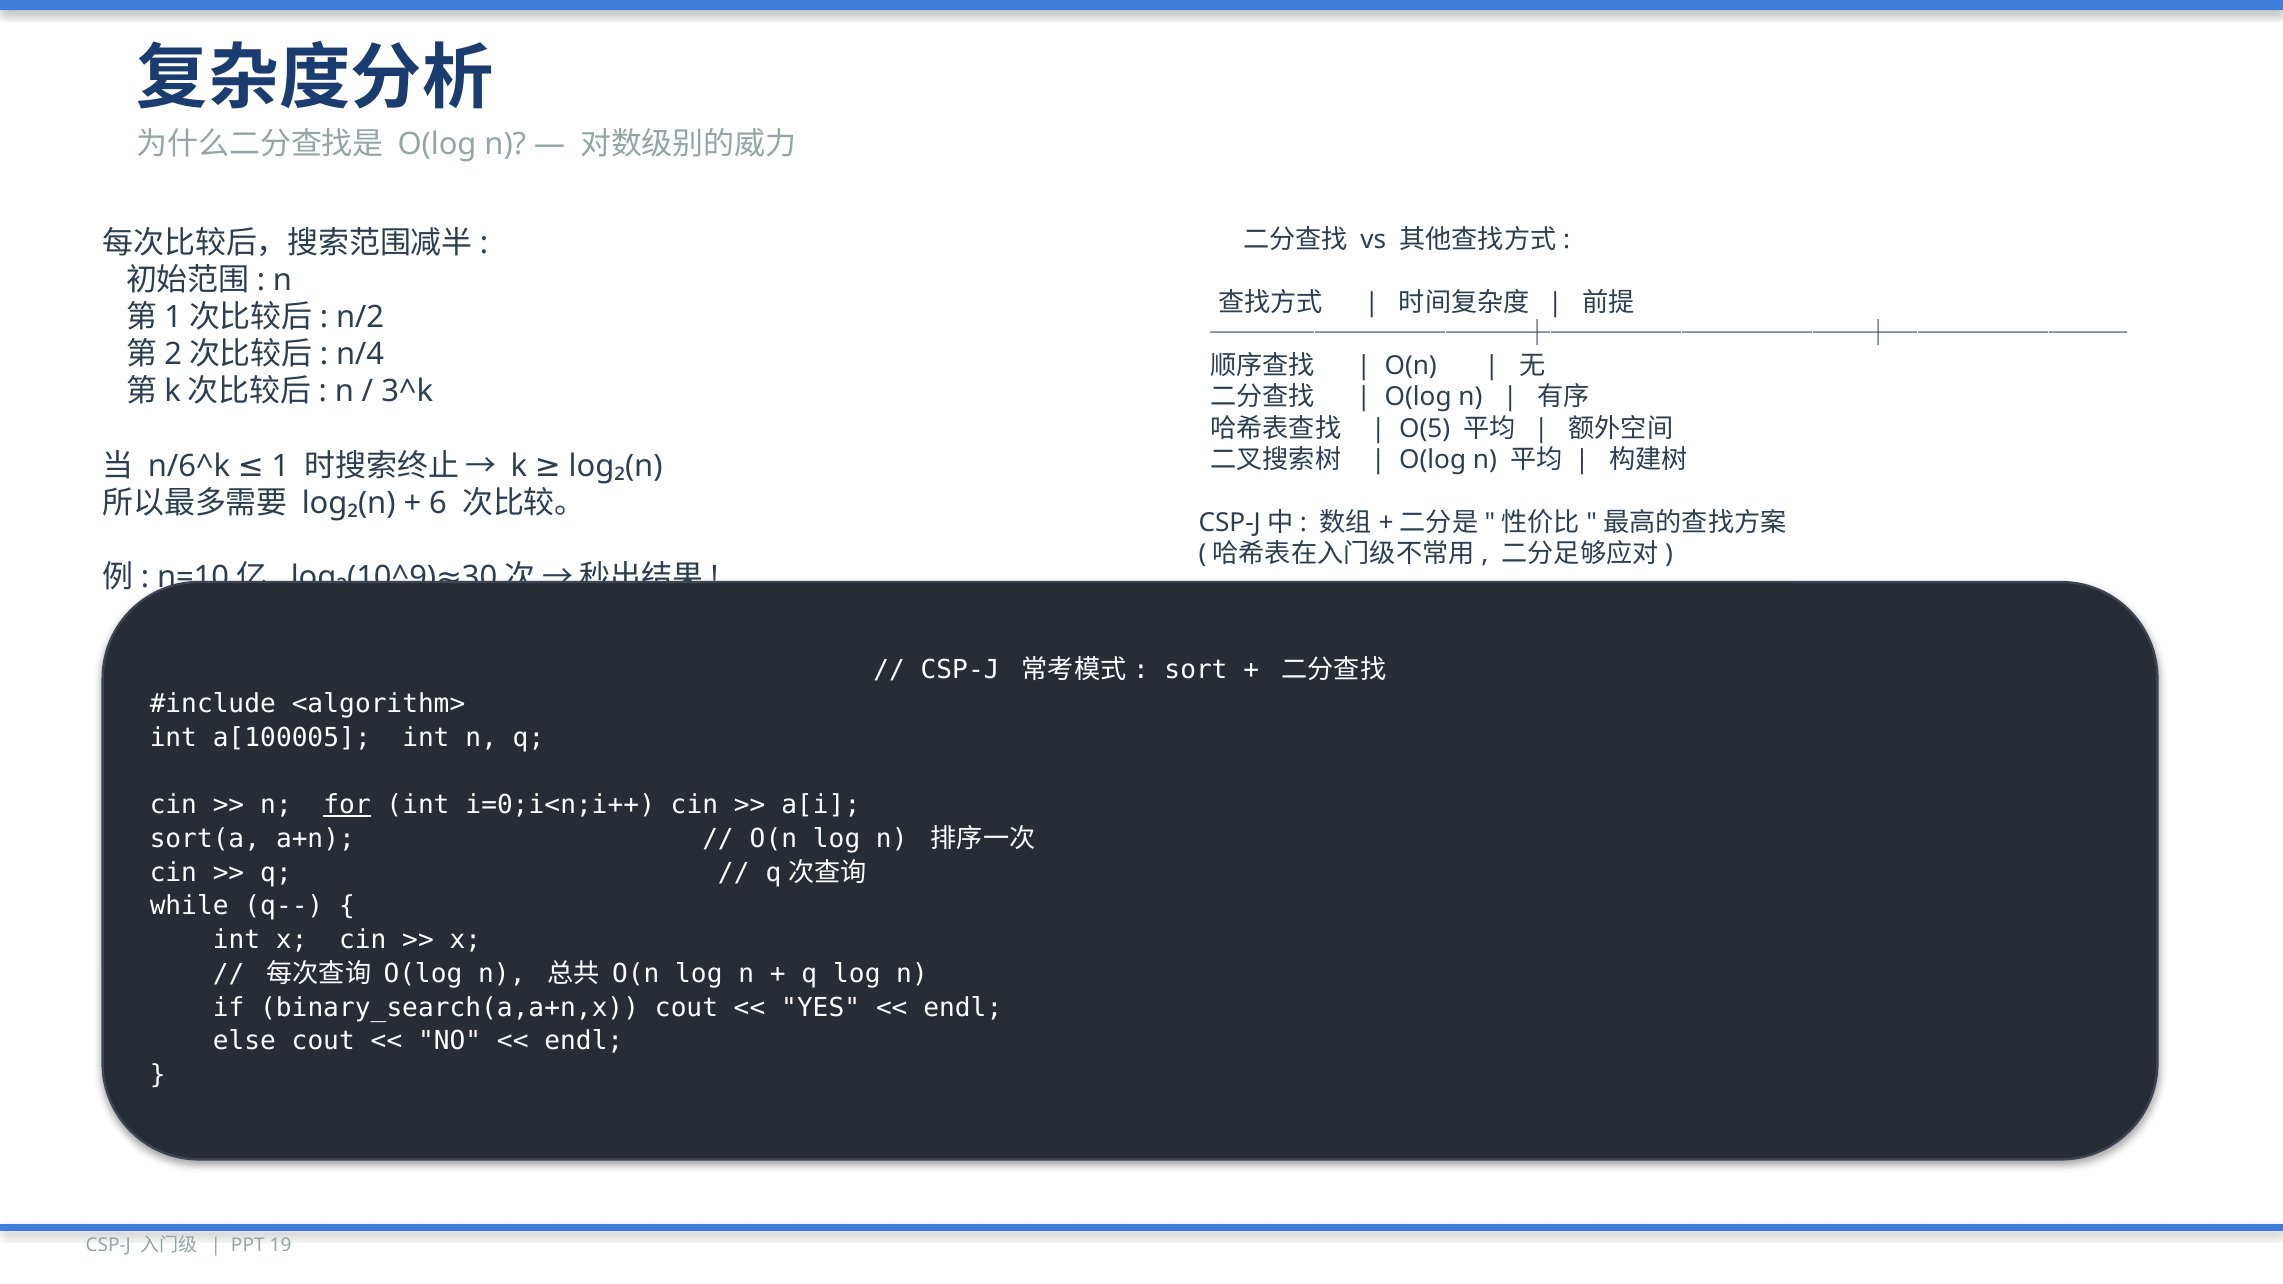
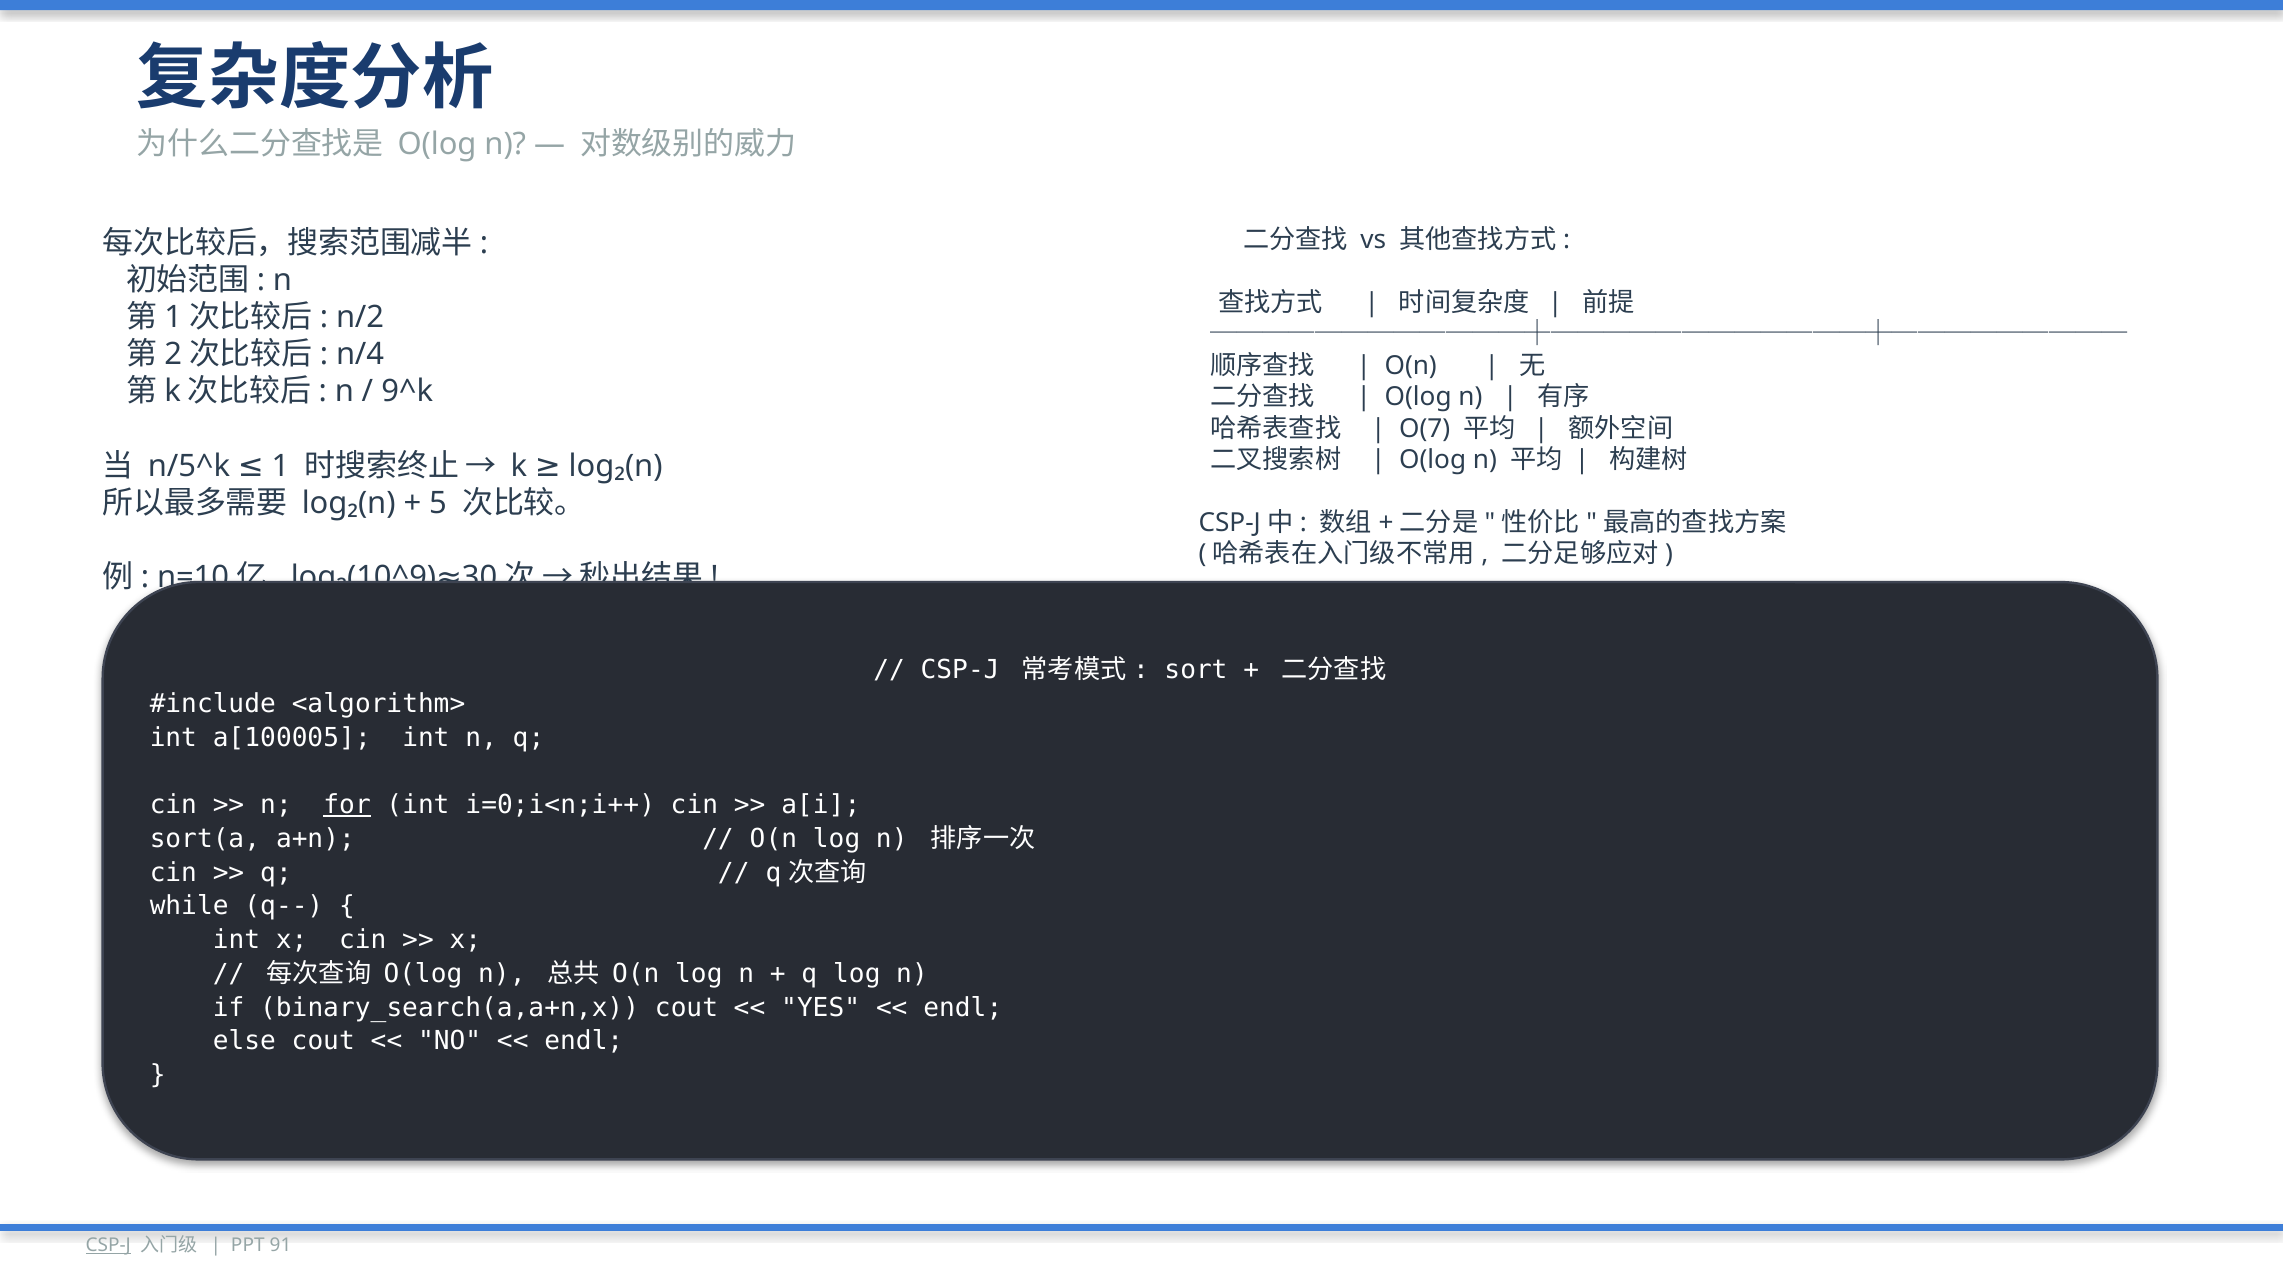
3^k: 3^k -> 9^k
O(5: O(5 -> O(7
n/6^k: n/6^k -> n/5^k
6: 6 -> 5
CSP-J at (108, 1246) underline: none -> present
19: 19 -> 91
